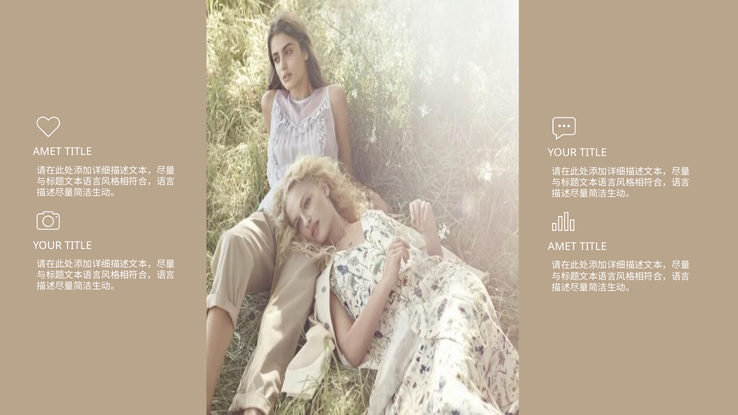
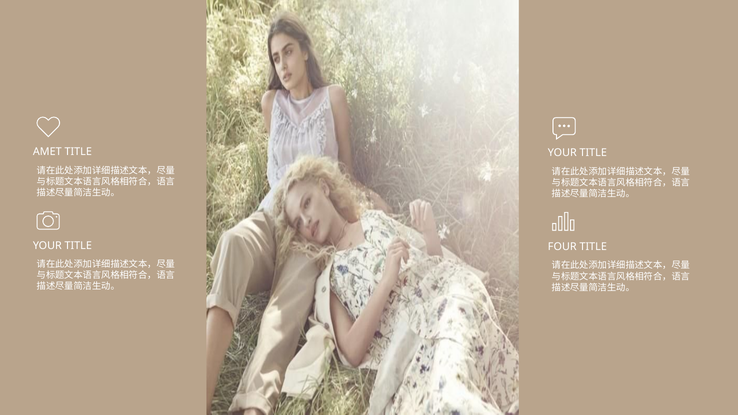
AMET at (562, 247): AMET -> FOUR
